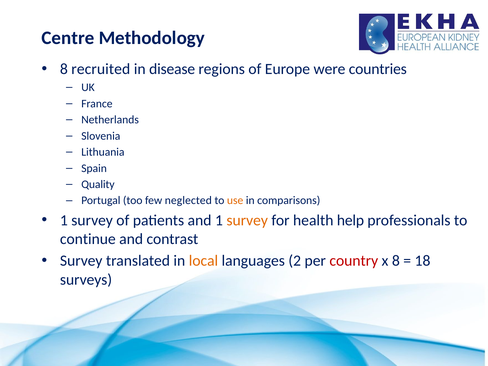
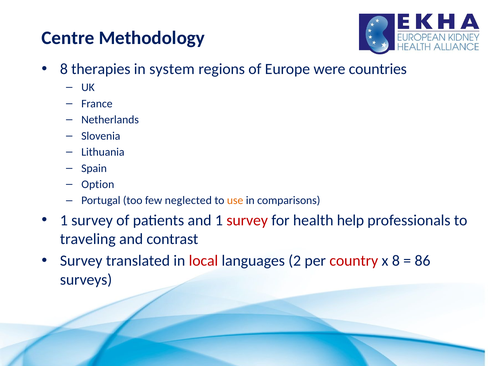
recruited: recruited -> therapies
disease: disease -> system
Quality: Quality -> Option
survey at (247, 220) colour: orange -> red
continue: continue -> traveling
local colour: orange -> red
18: 18 -> 86
